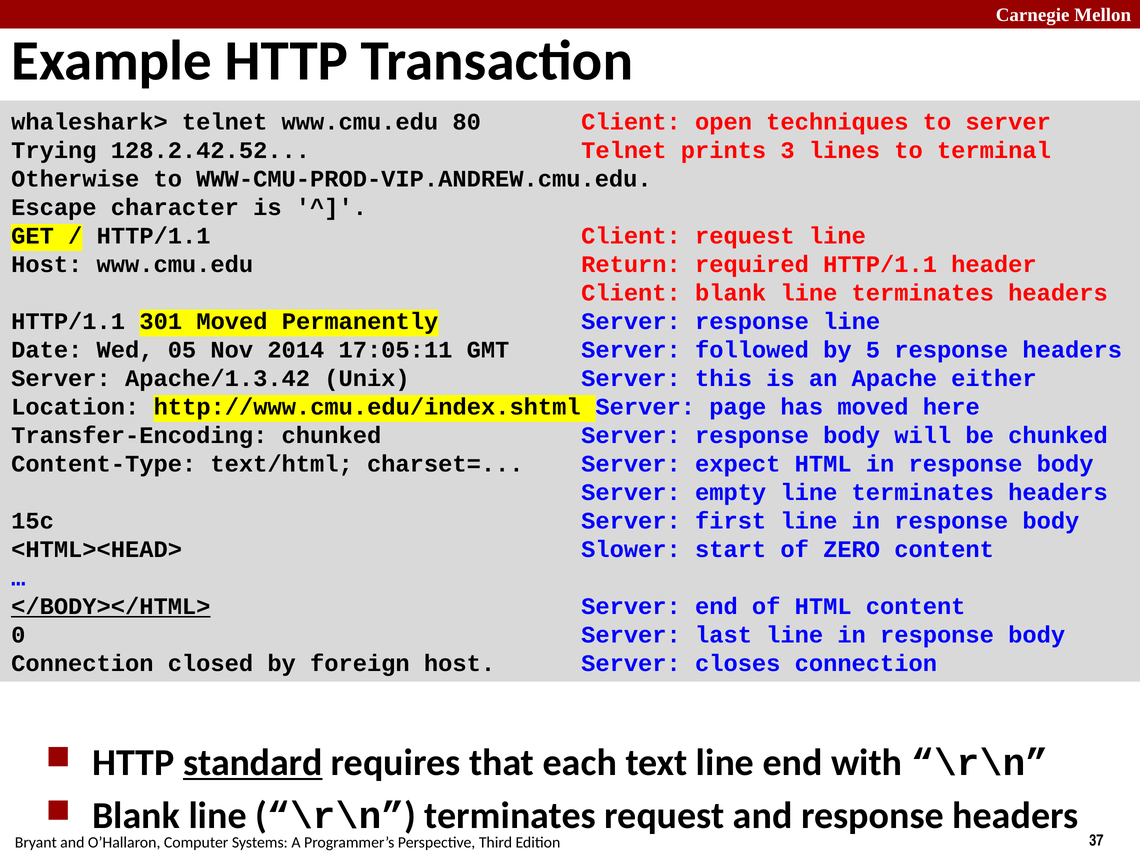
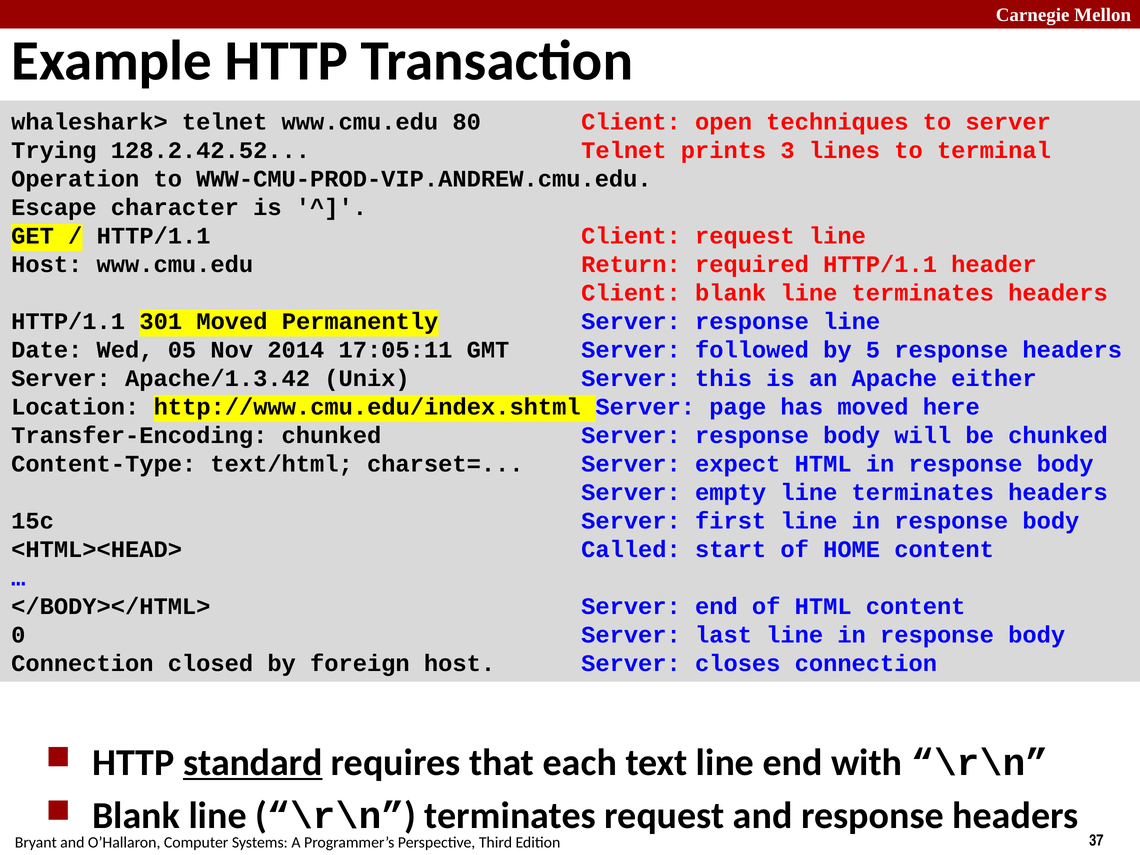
Otherwise: Otherwise -> Operation
Slower: Slower -> Called
ZERO: ZERO -> HOME
</BODY></HTML> underline: present -> none
